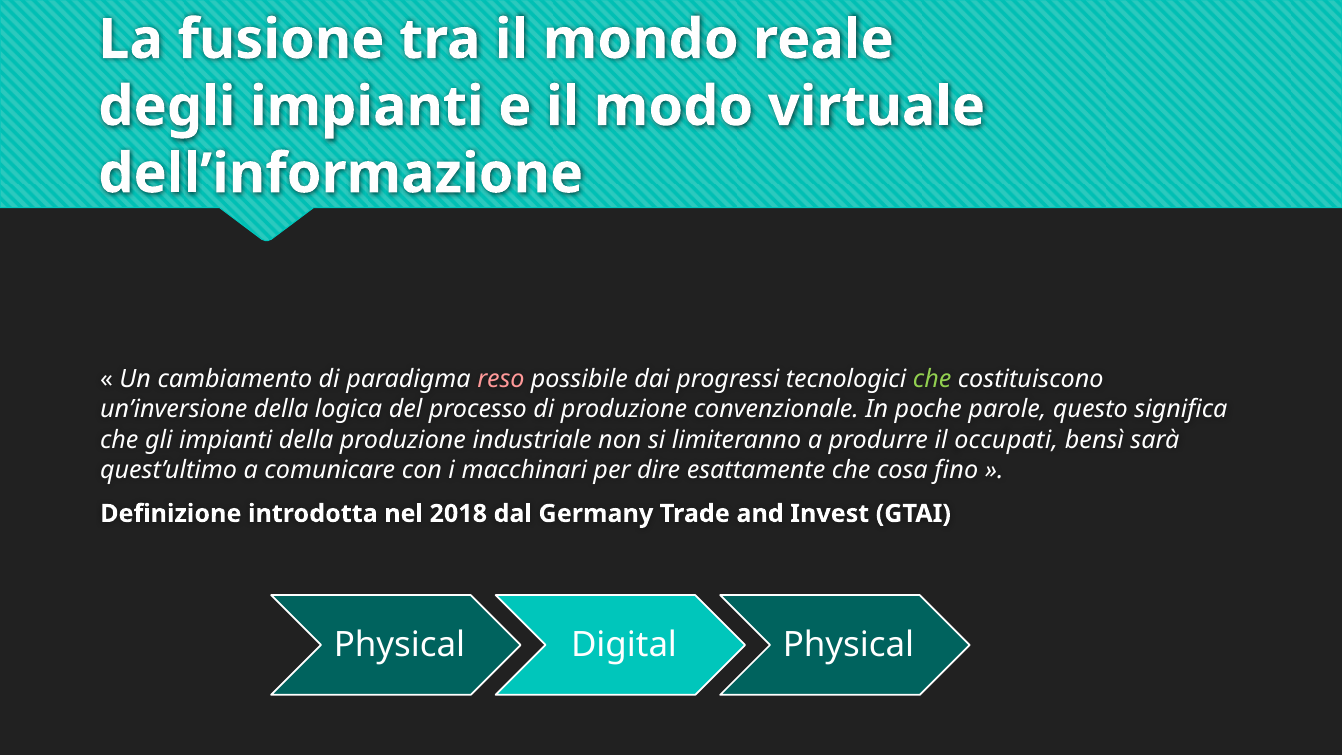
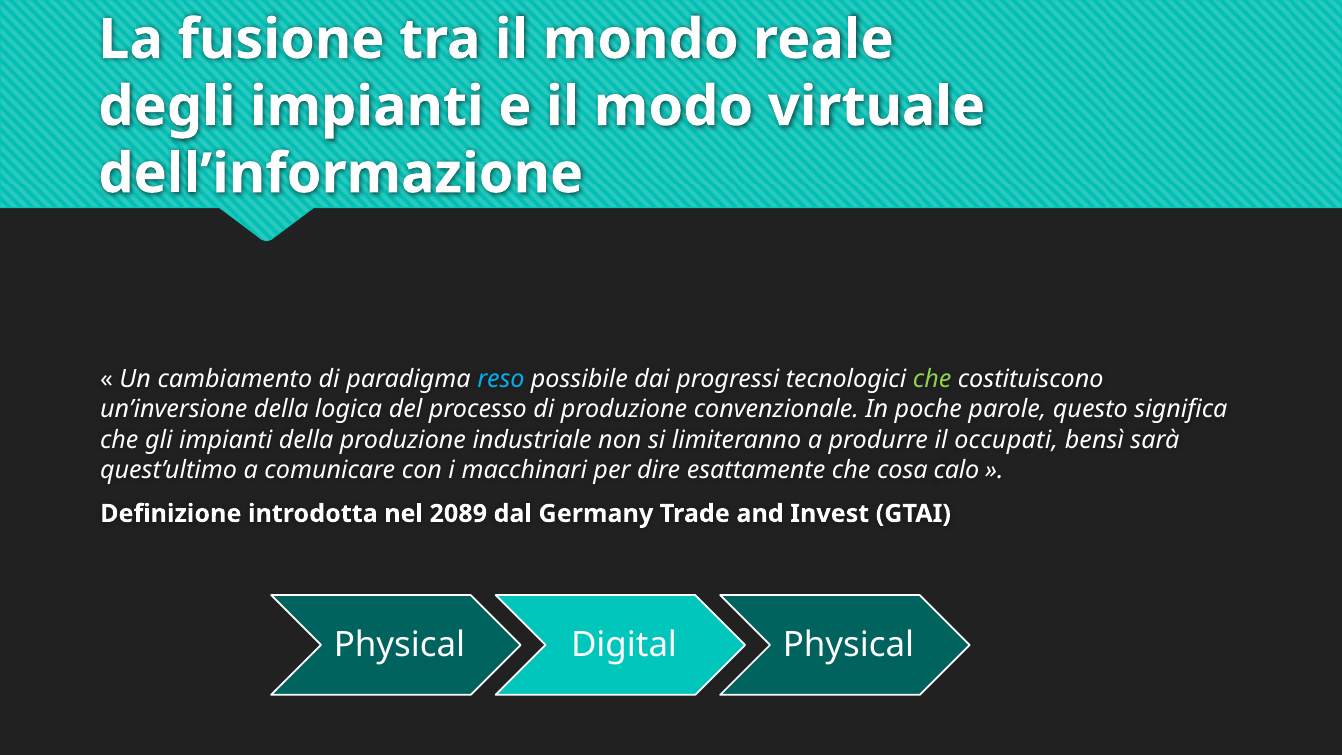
reso colour: pink -> light blue
fino: fino -> calo
2018: 2018 -> 2089
